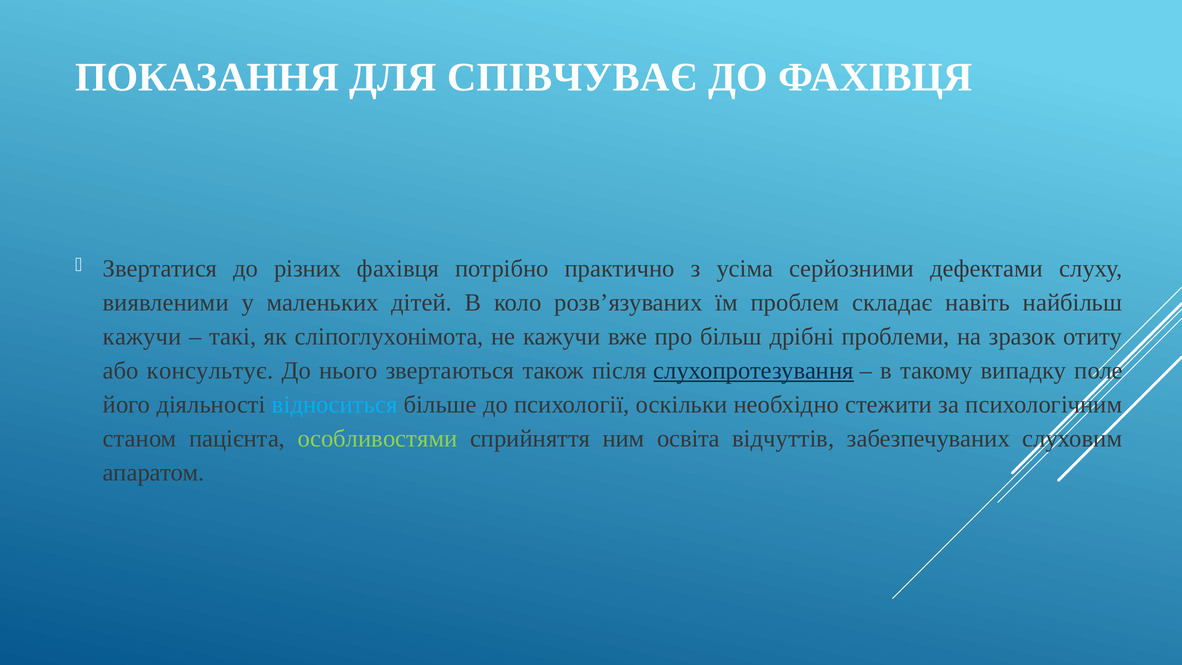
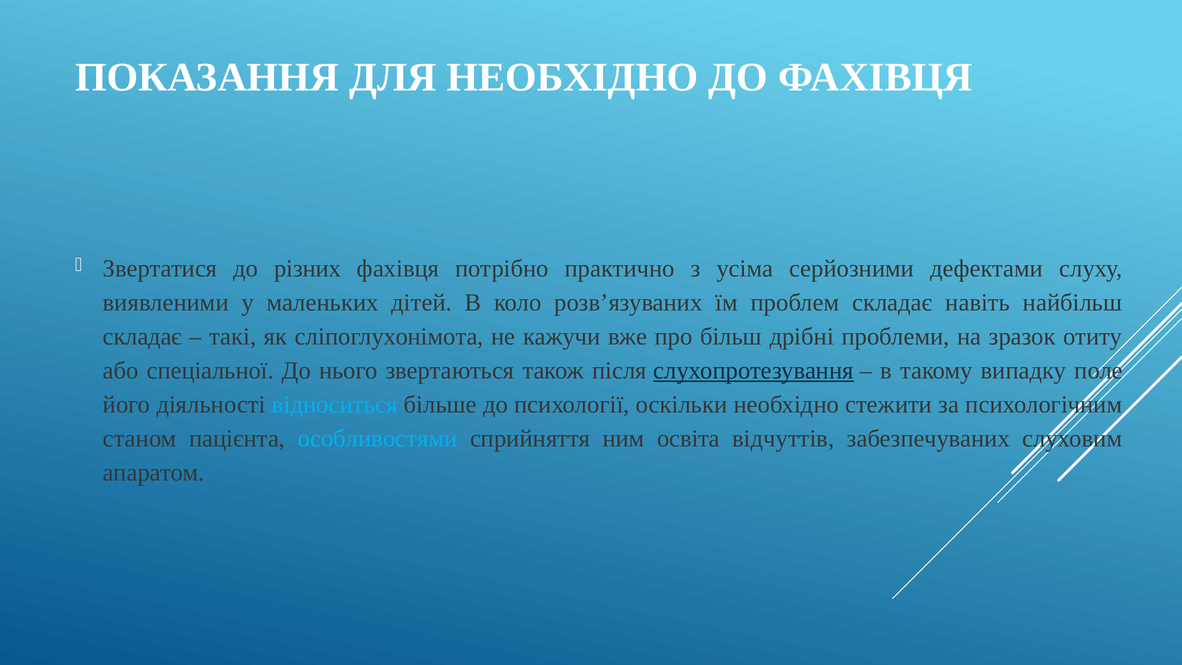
ДЛЯ СПІВЧУВАЄ: СПІВЧУВАЄ -> НЕОБХІДНО
кажучи at (142, 336): кажучи -> складає
консультує: консультує -> спеціальної
особливостями colour: light green -> light blue
